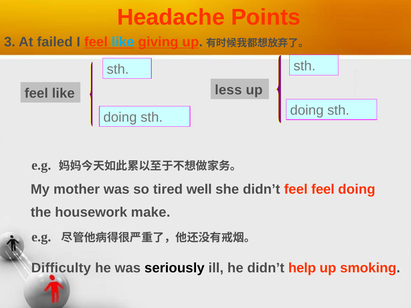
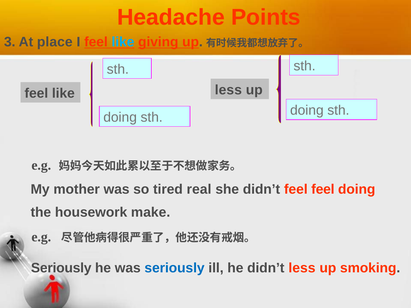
failed: failed -> place
well: well -> real
Difficulty at (61, 268): Difficulty -> Seriously
seriously at (175, 268) colour: black -> blue
didn’t help: help -> less
